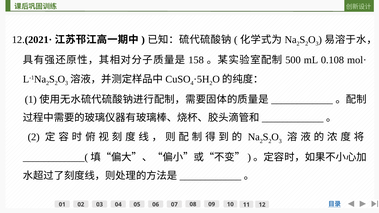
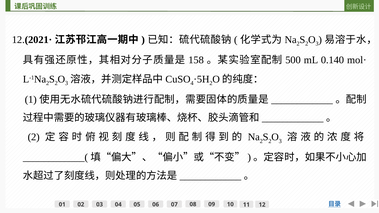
0.108: 0.108 -> 0.140
